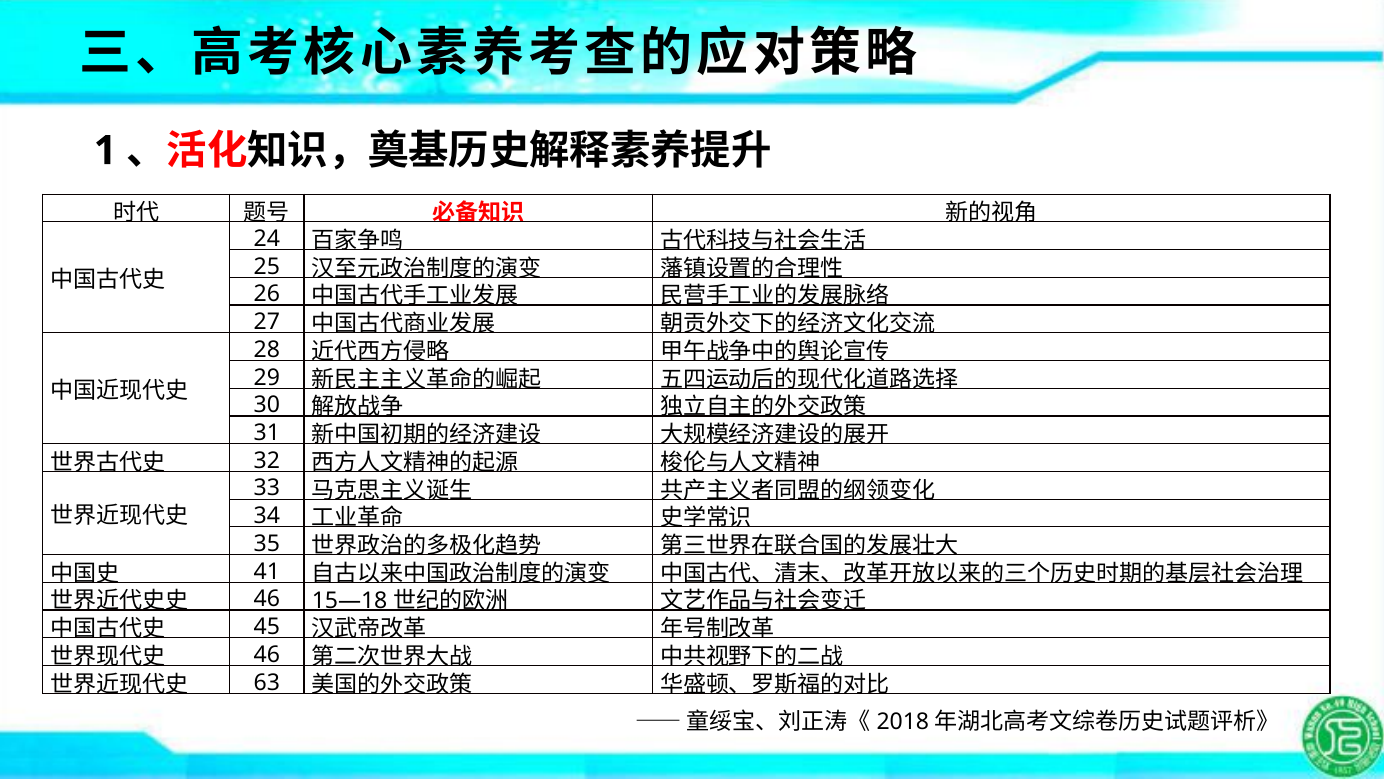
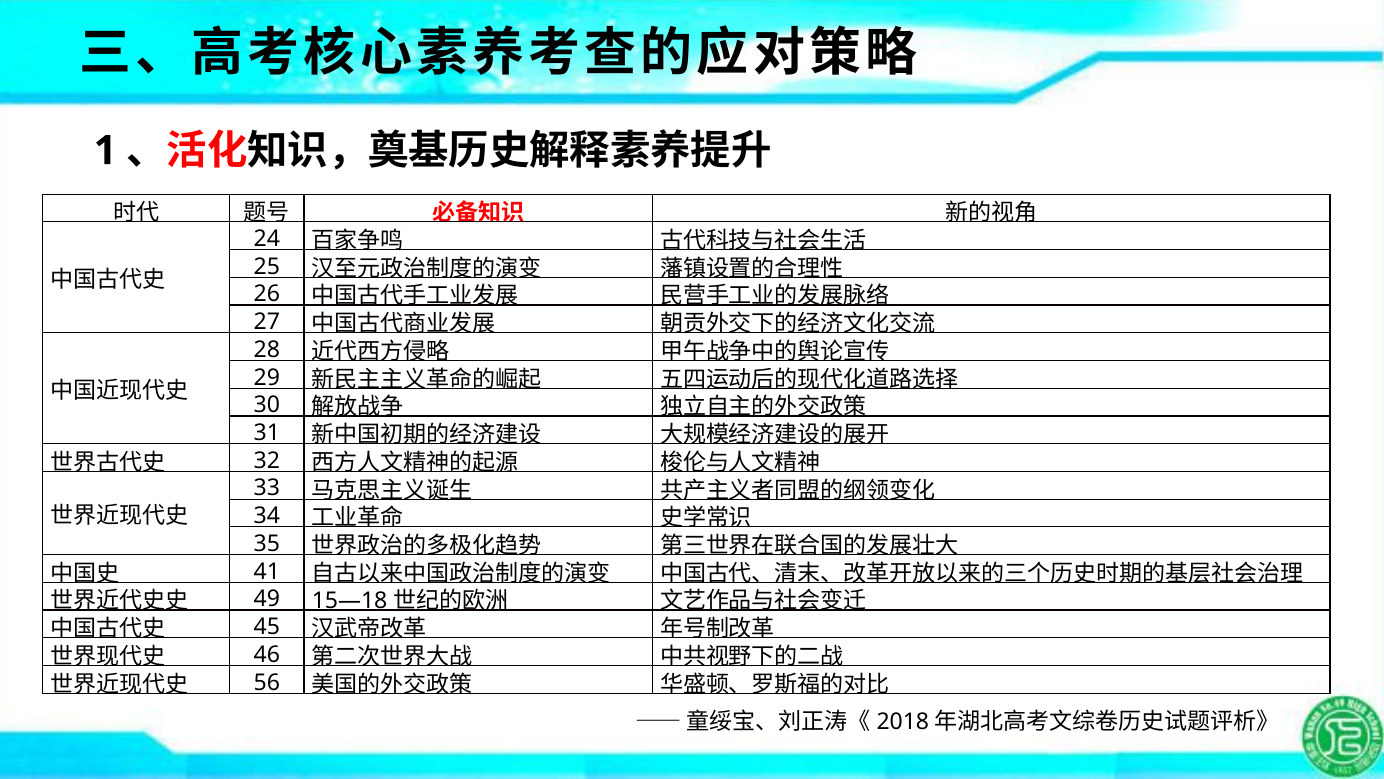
46 at (267, 599): 46 -> 49
63: 63 -> 56
